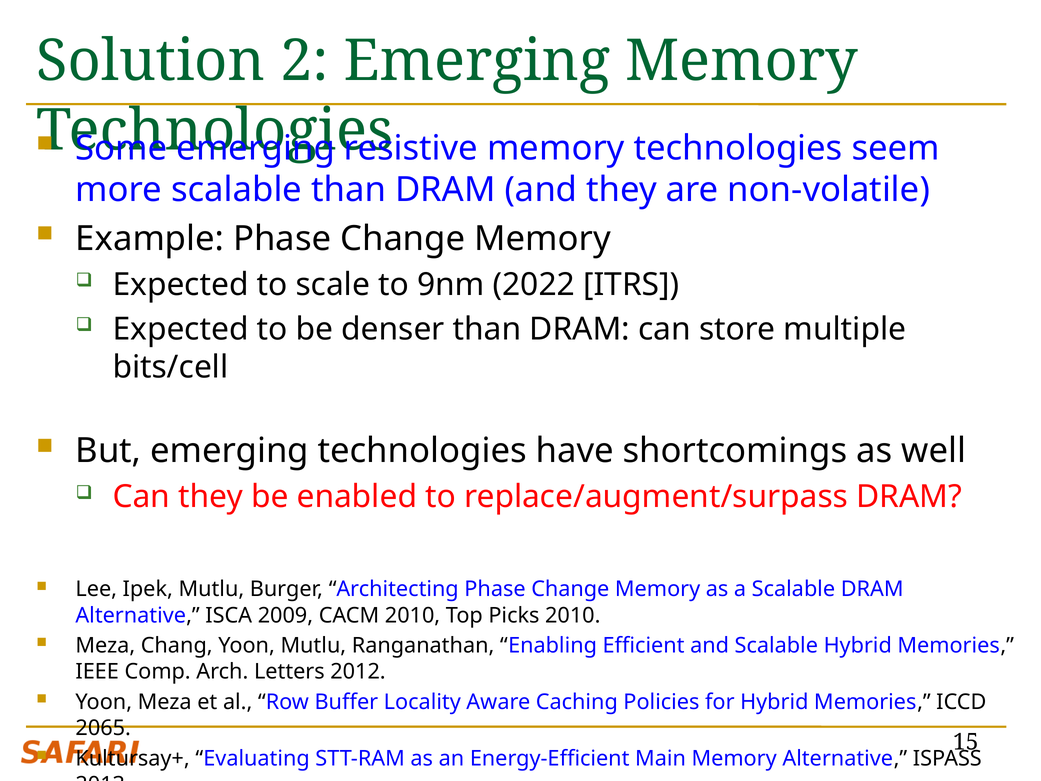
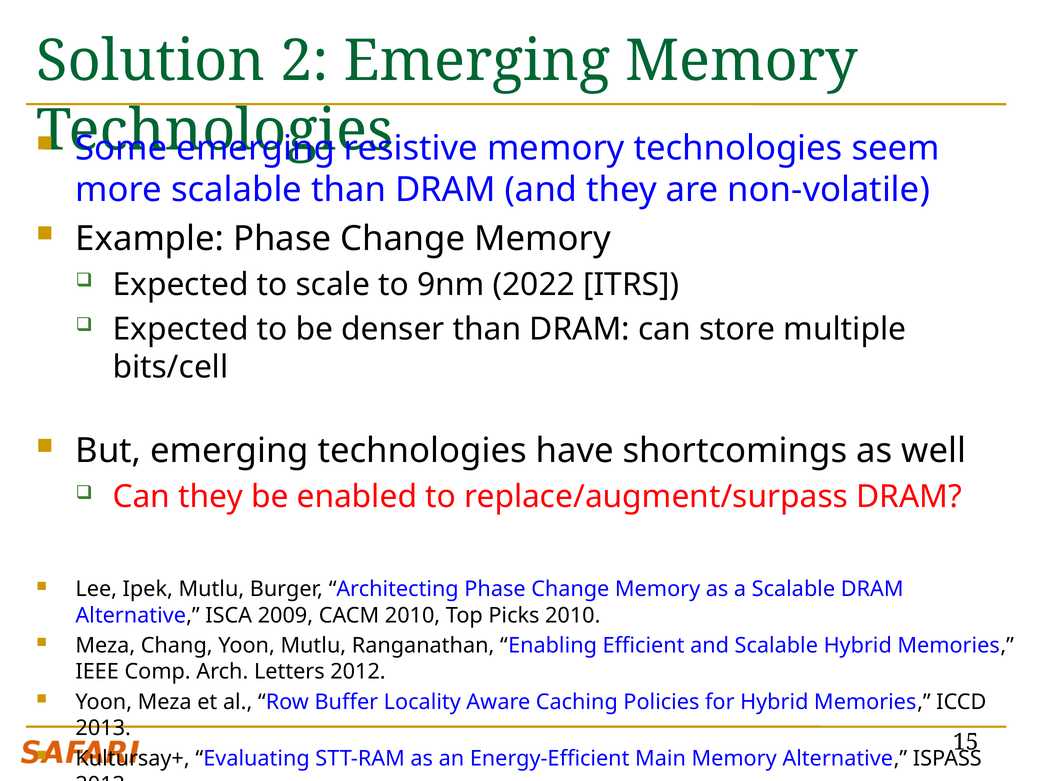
2065 at (103, 728): 2065 -> 2013
